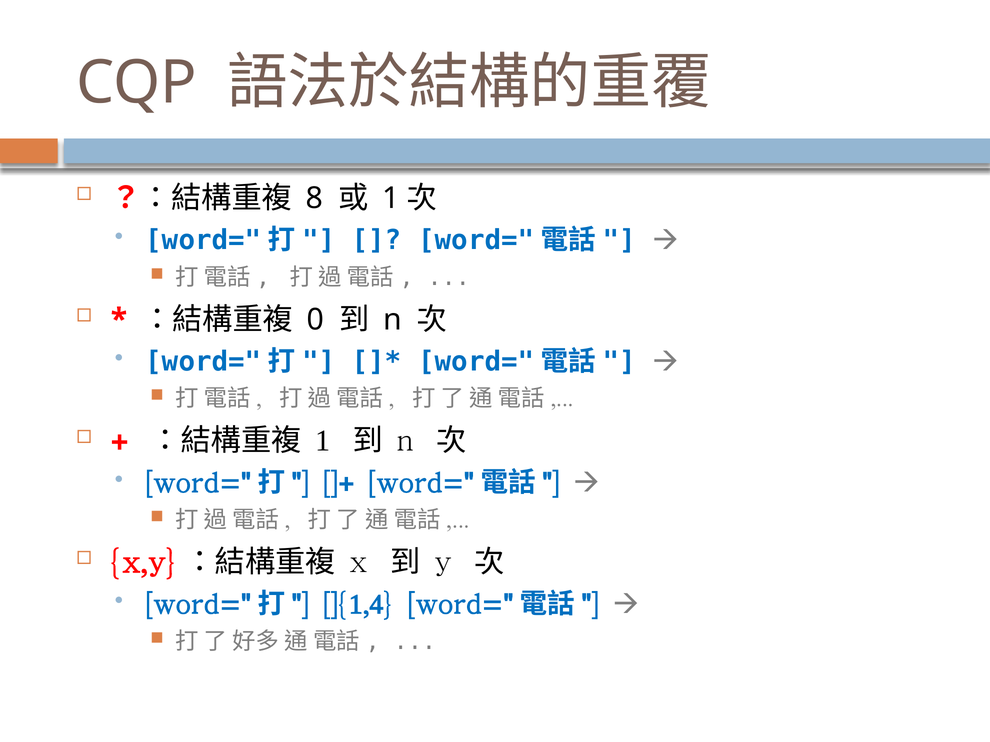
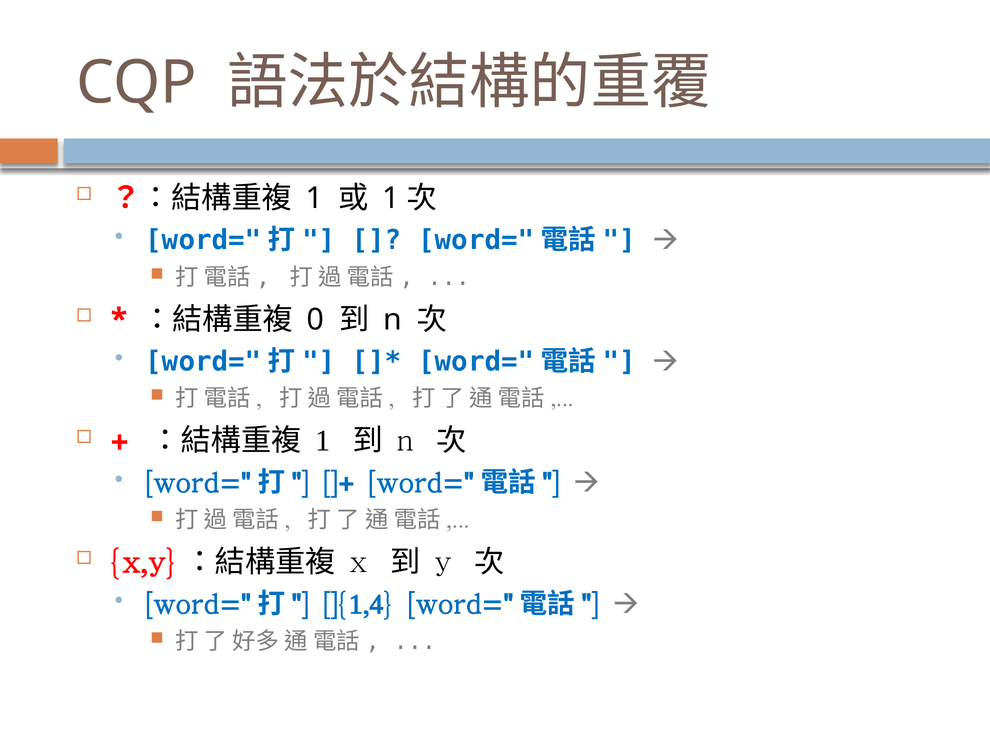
8 at (314, 198): 8 -> 1
